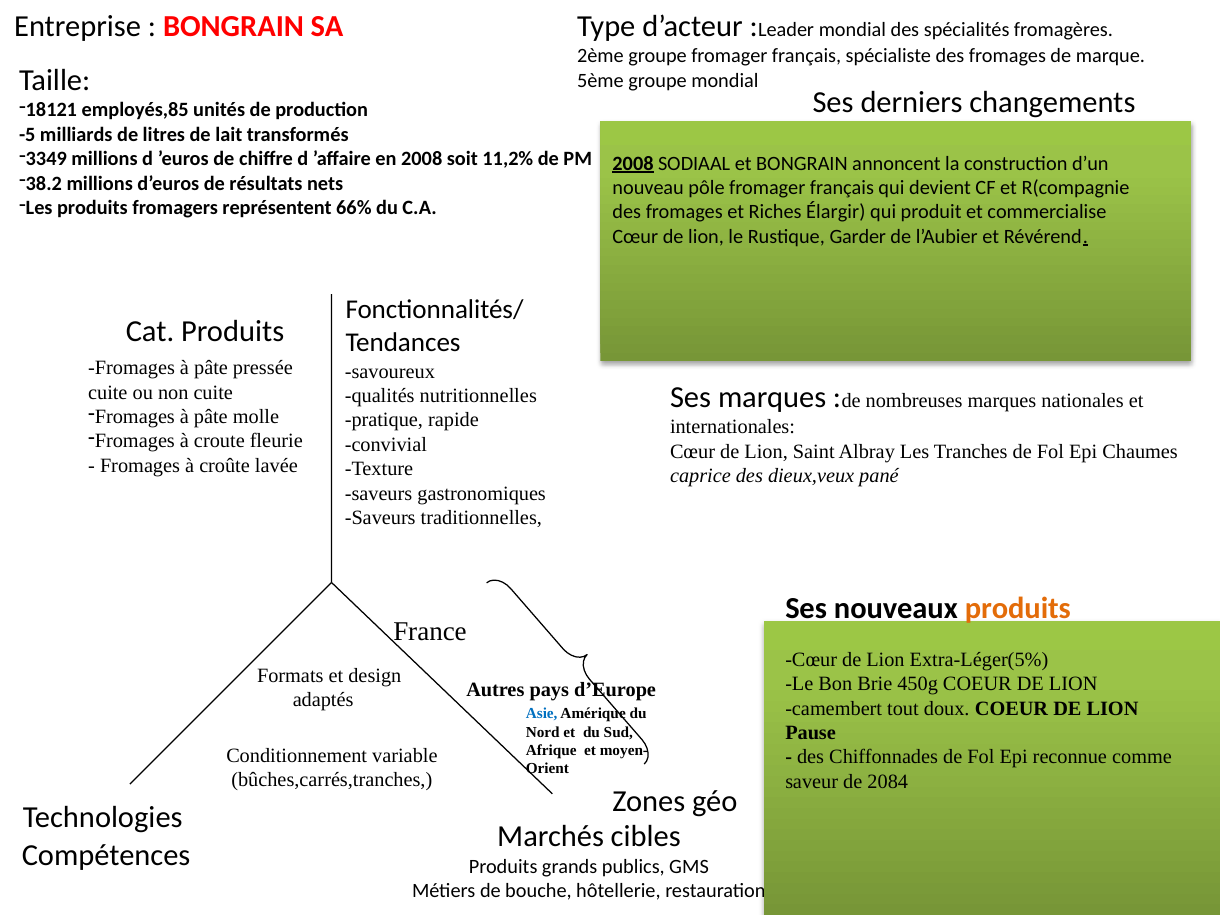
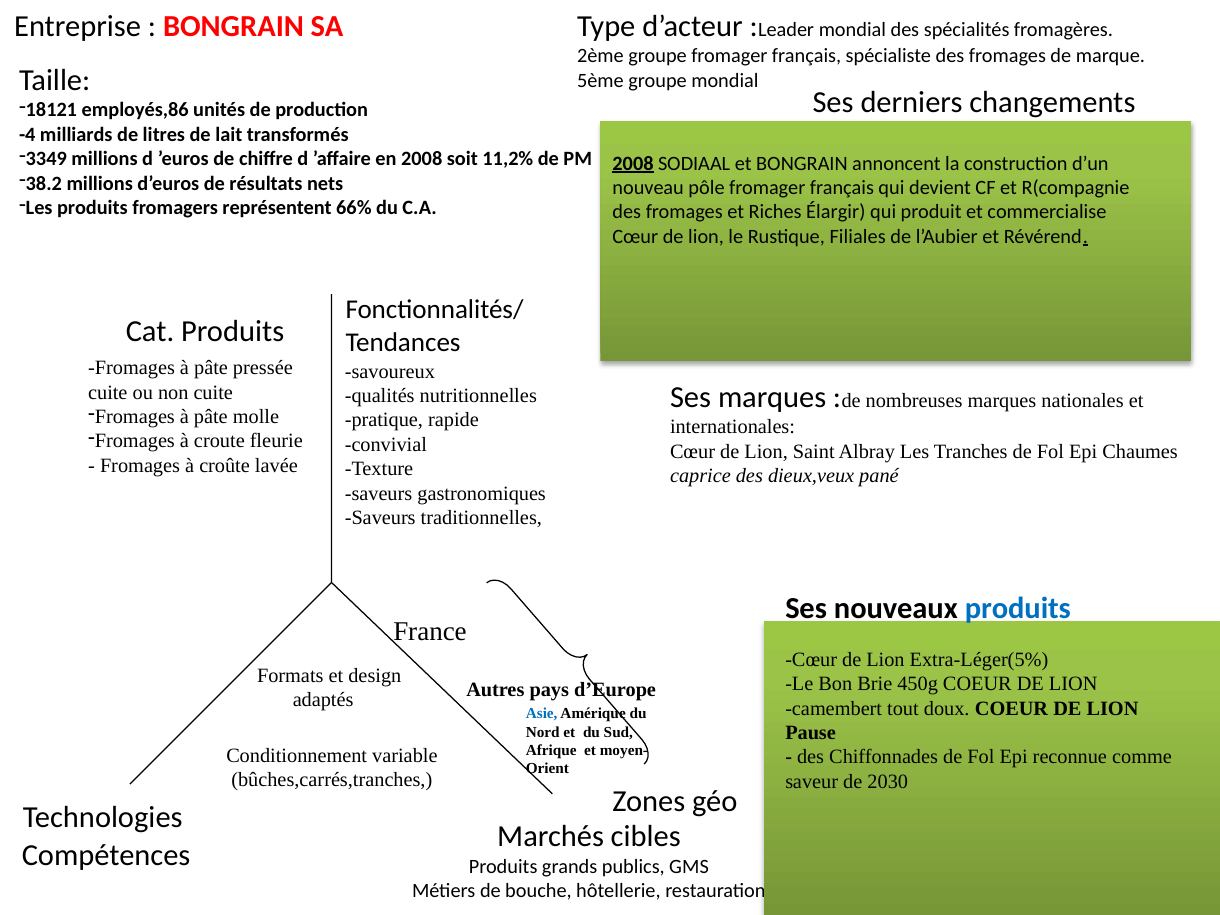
employés,85: employés,85 -> employés,86
-5: -5 -> -4
Garder: Garder -> Filiales
produits at (1018, 609) colour: orange -> blue
2084: 2084 -> 2030
